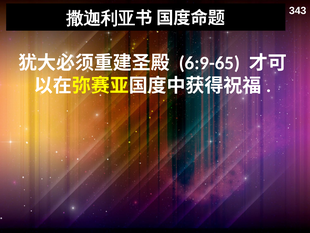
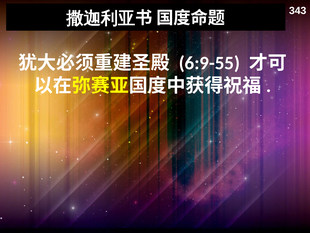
6:9-65: 6:9-65 -> 6:9-55
